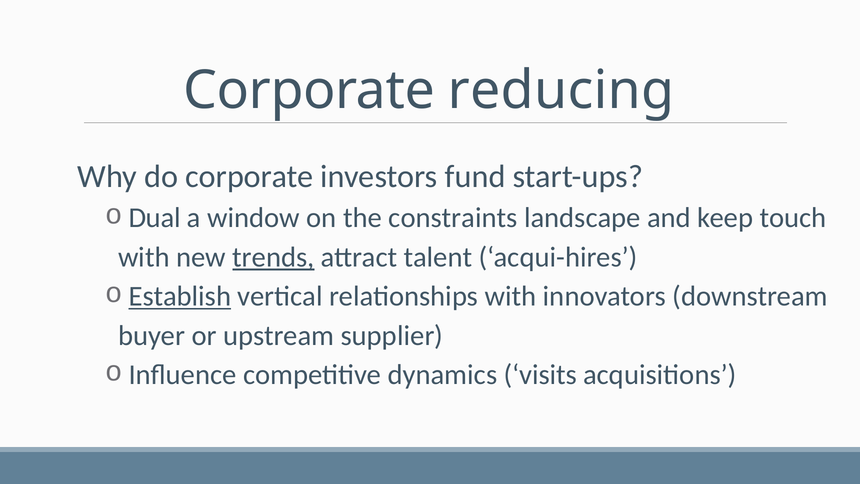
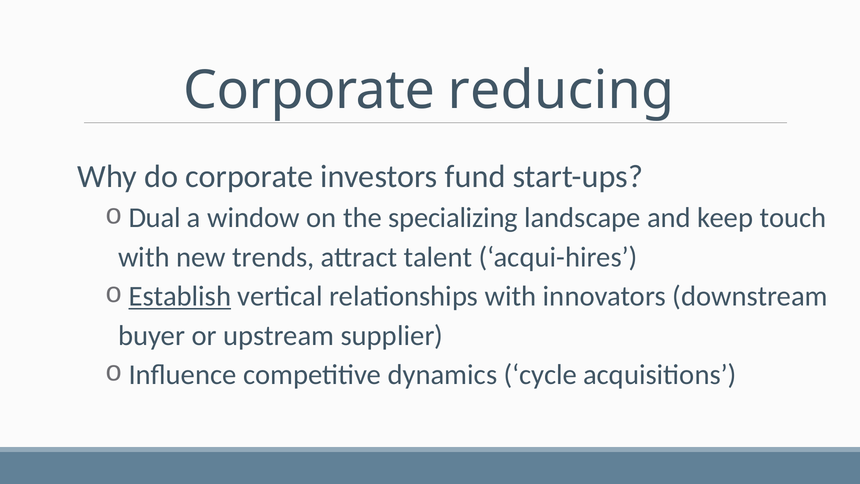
constraints: constraints -> specializing
trends underline: present -> none
visits: visits -> cycle
